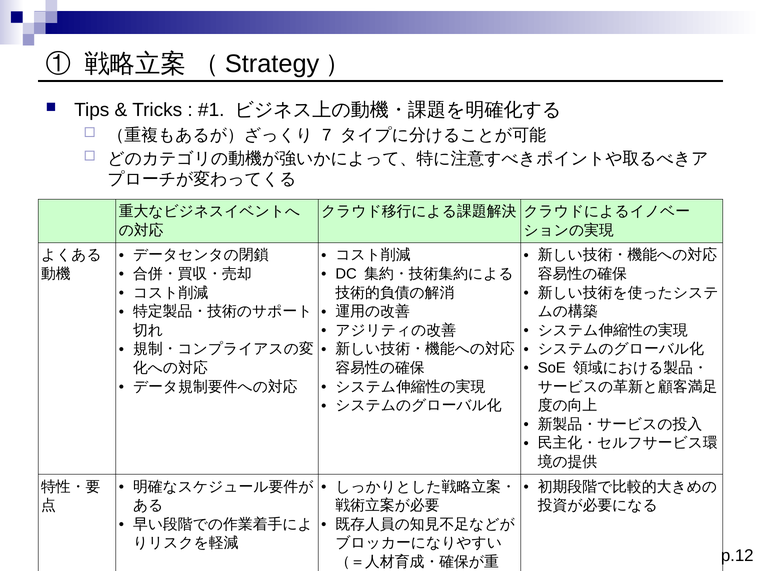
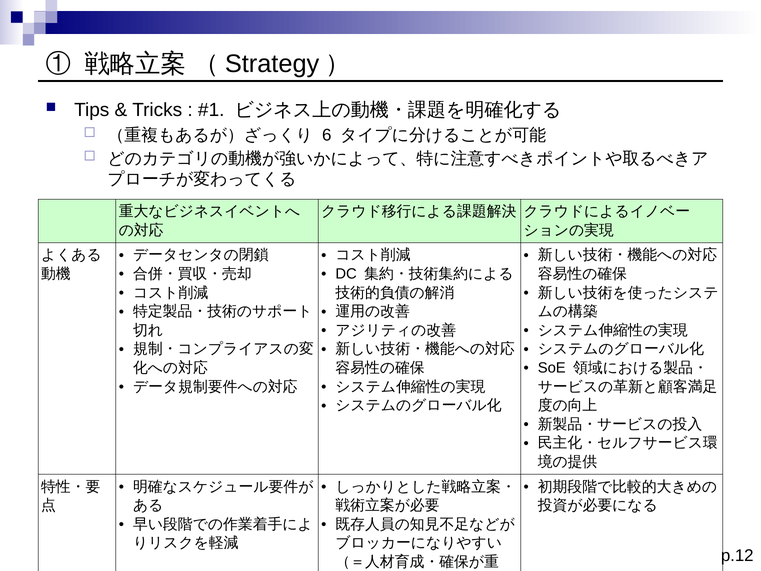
7: 7 -> 6
